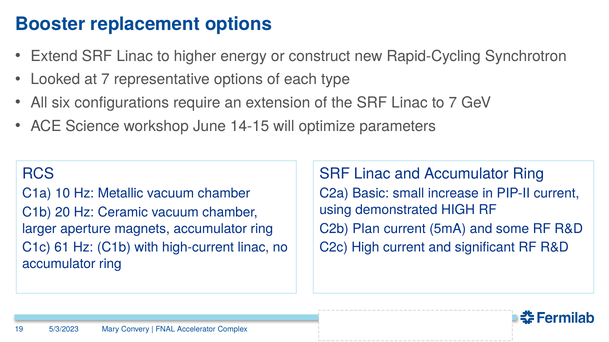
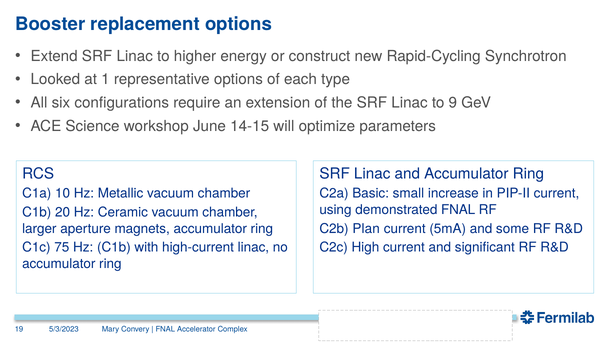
at 7: 7 -> 1
to 7: 7 -> 9
demonstrated HIGH: HIGH -> FNAL
61: 61 -> 75
